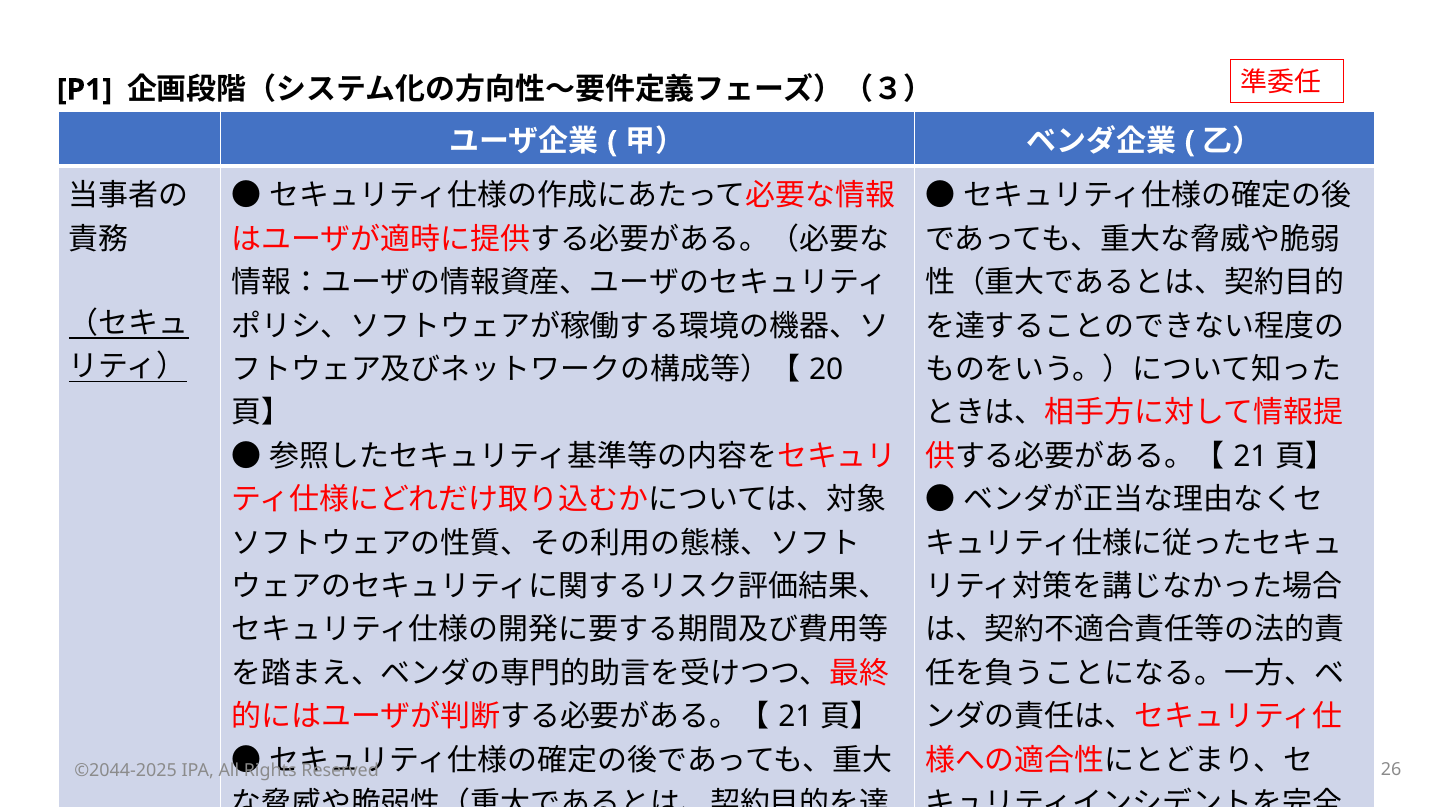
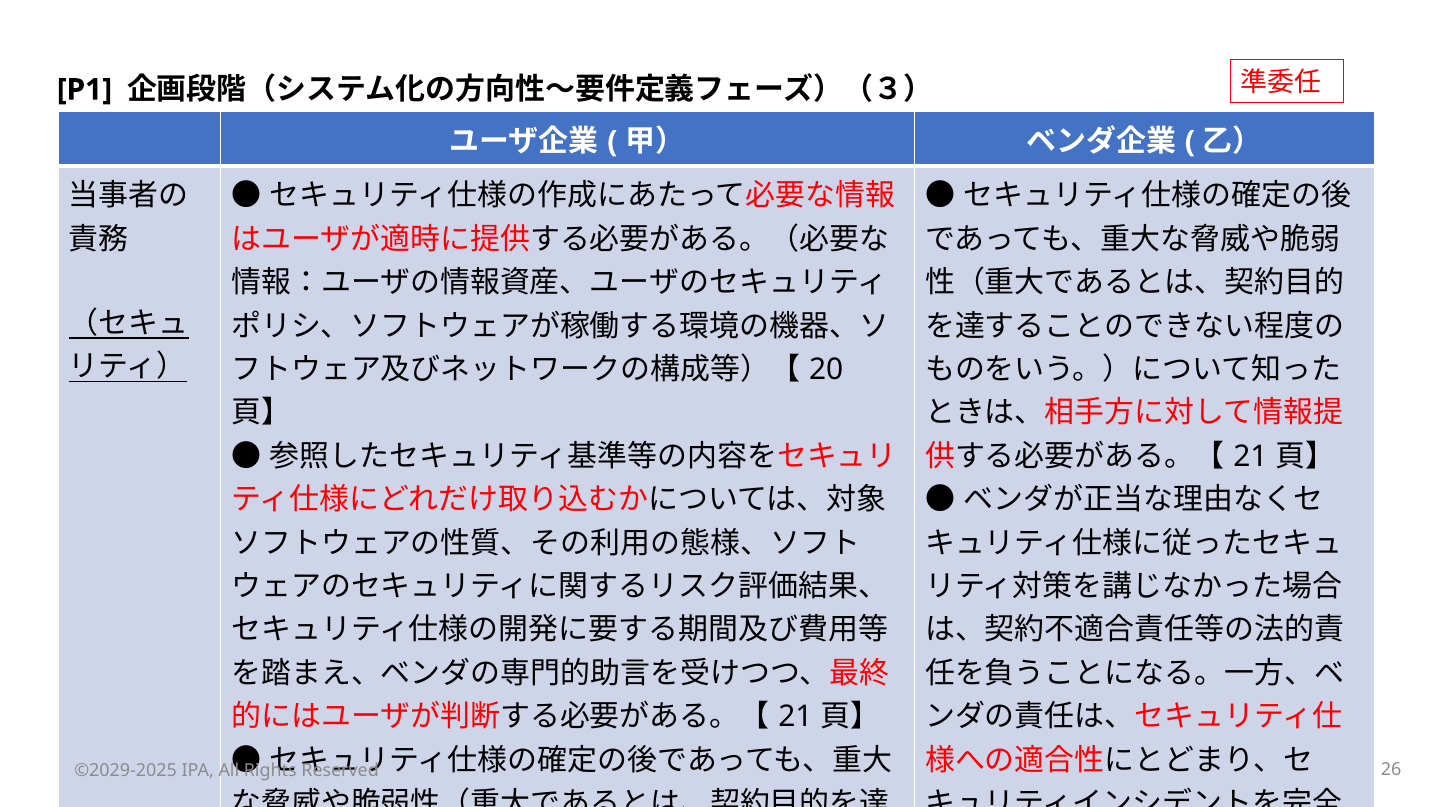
©2044-2025: ©2044-2025 -> ©2029-2025
